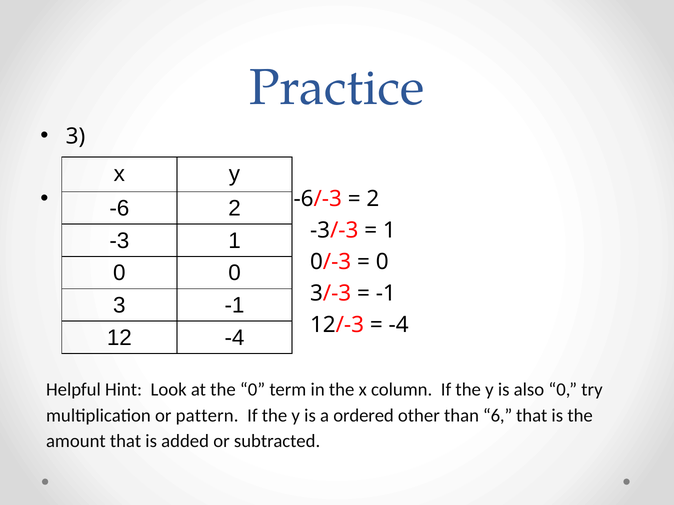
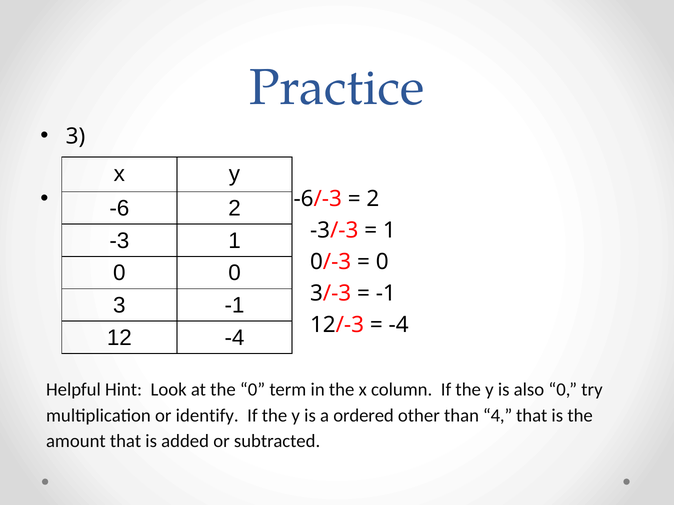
pattern: pattern -> identify
6: 6 -> 4
